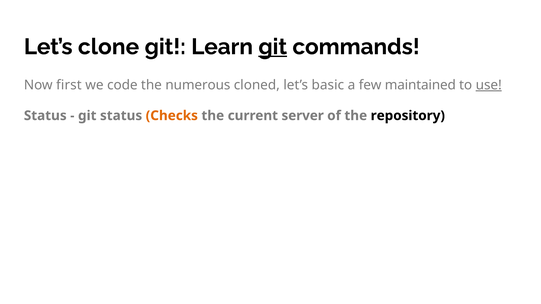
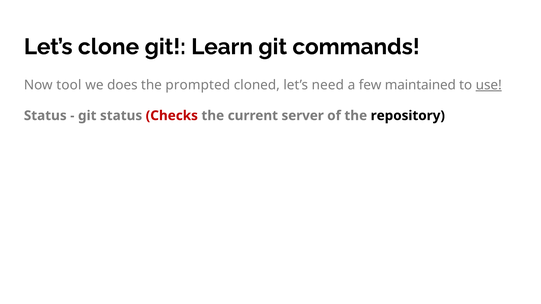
git at (273, 47) underline: present -> none
first: first -> tool
code: code -> does
numerous: numerous -> prompted
basic: basic -> need
Checks colour: orange -> red
